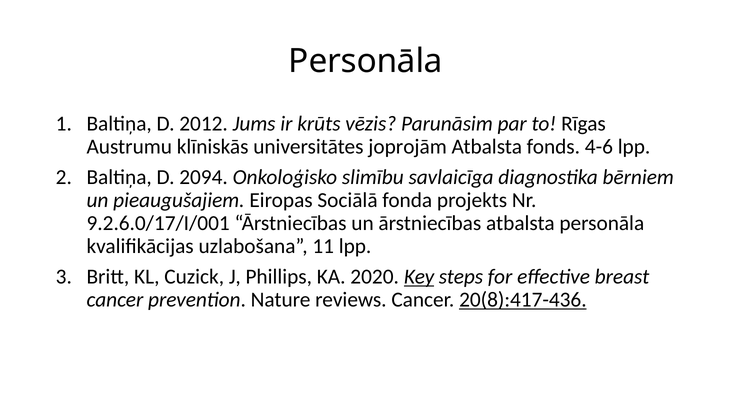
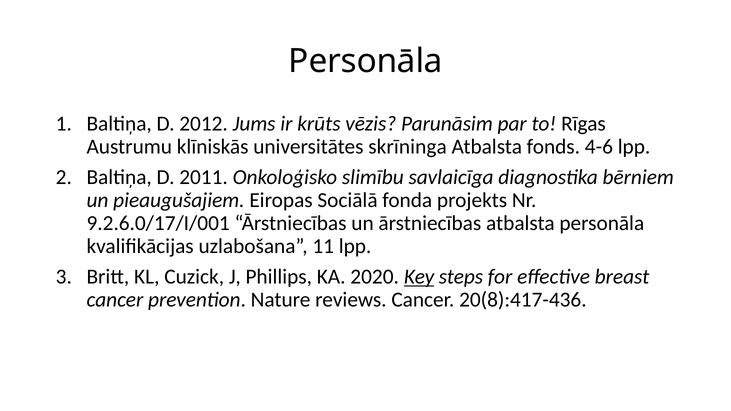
joprojām: joprojām -> skrīninga
2094: 2094 -> 2011
20(8):417-436 underline: present -> none
